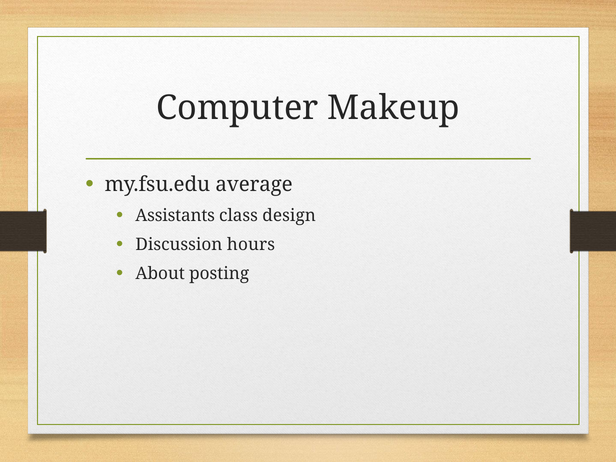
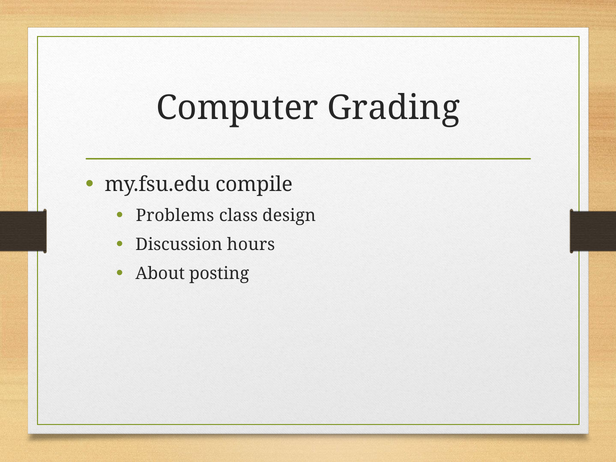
Makeup: Makeup -> Grading
average: average -> compile
Assistants: Assistants -> Problems
